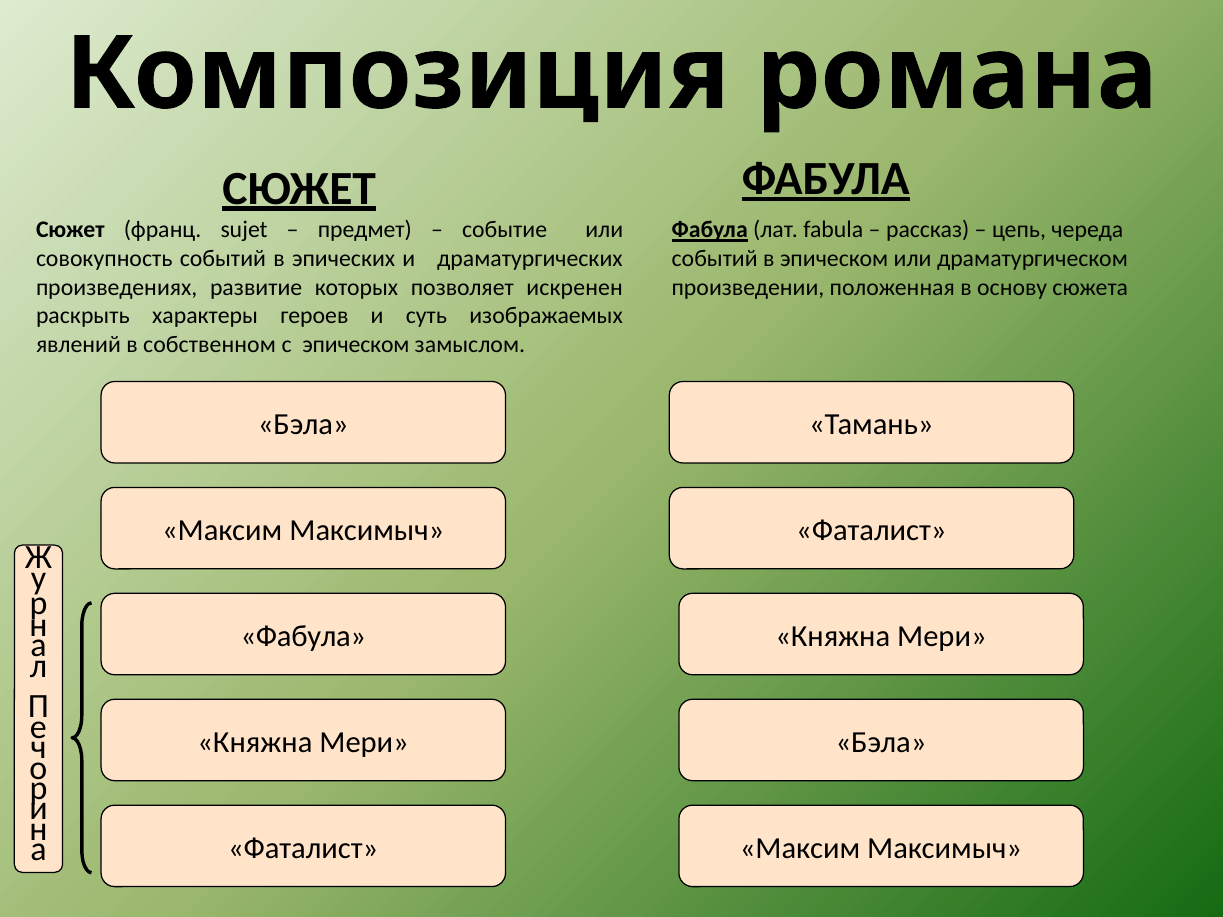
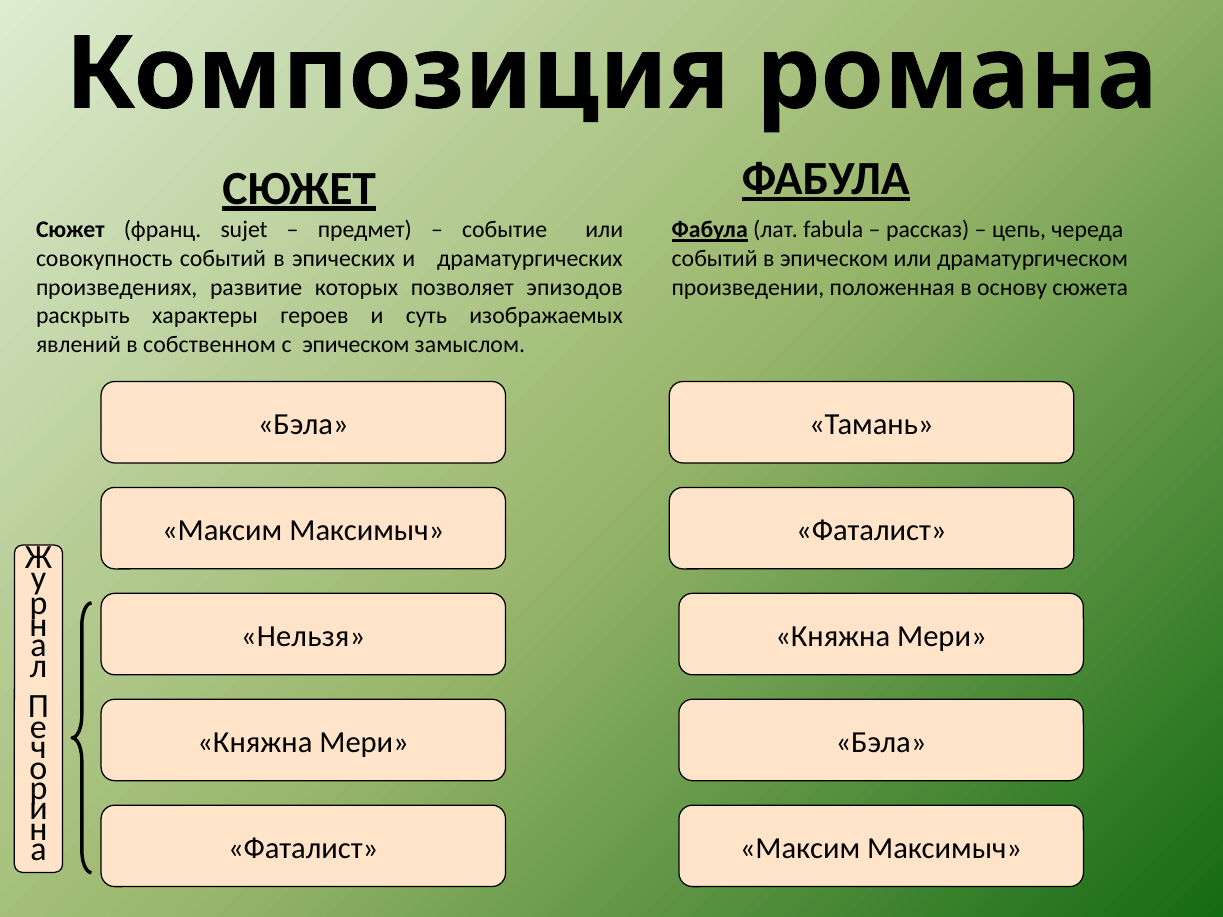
искренен: искренен -> эпизодов
Фабула at (303, 636): Фабула -> Нельзя
